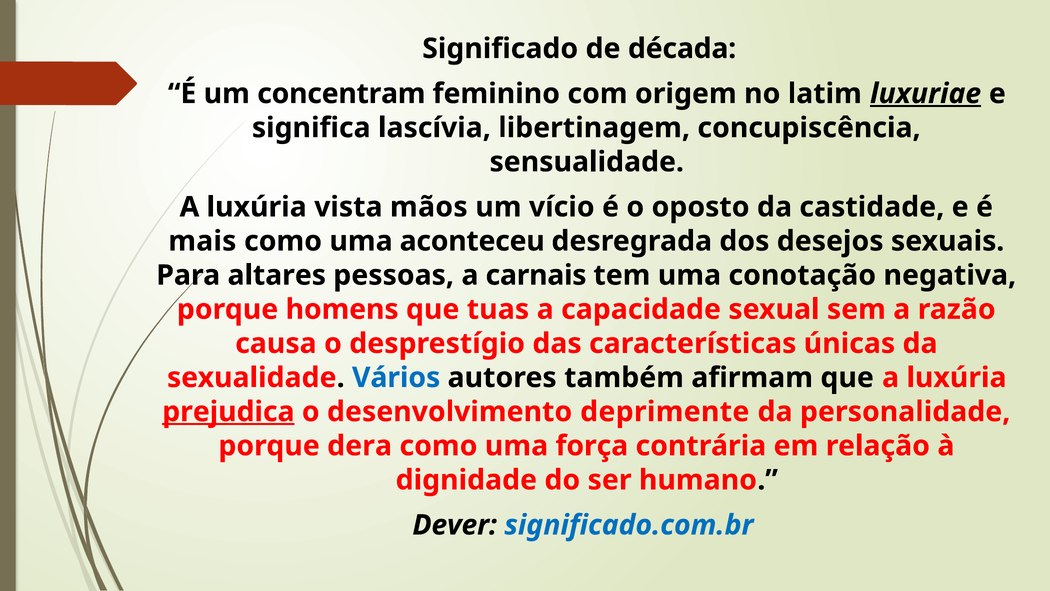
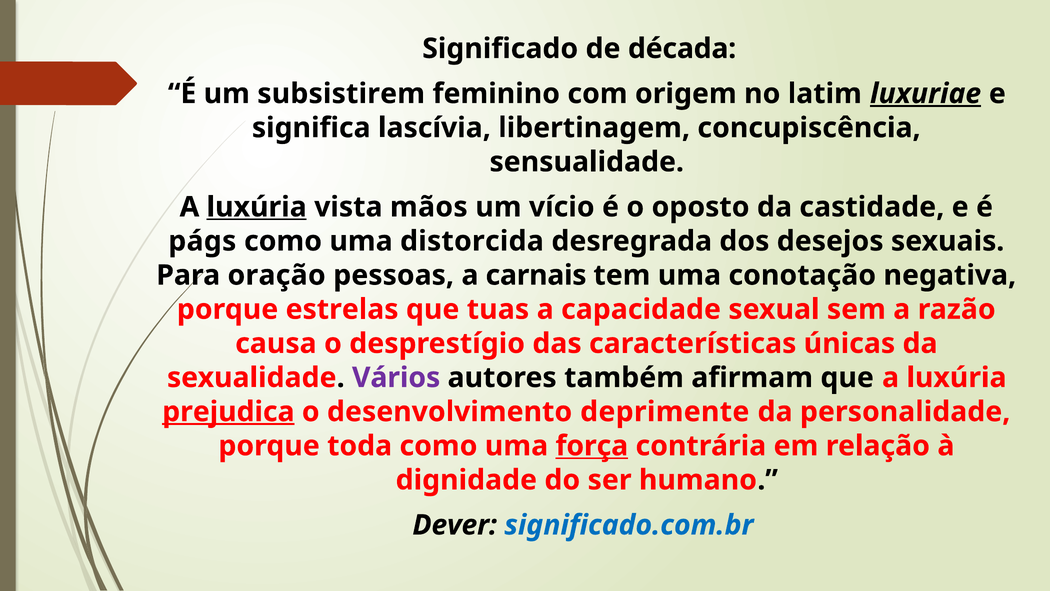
concentram: concentram -> subsistirem
luxúria at (257, 207) underline: none -> present
mais: mais -> págs
aconteceu: aconteceu -> distorcida
altares: altares -> oração
homens: homens -> estrelas
Vários colour: blue -> purple
dera: dera -> toda
força underline: none -> present
